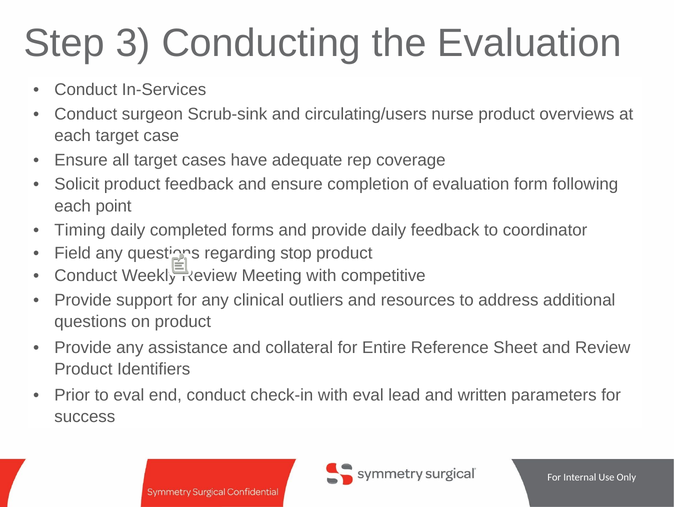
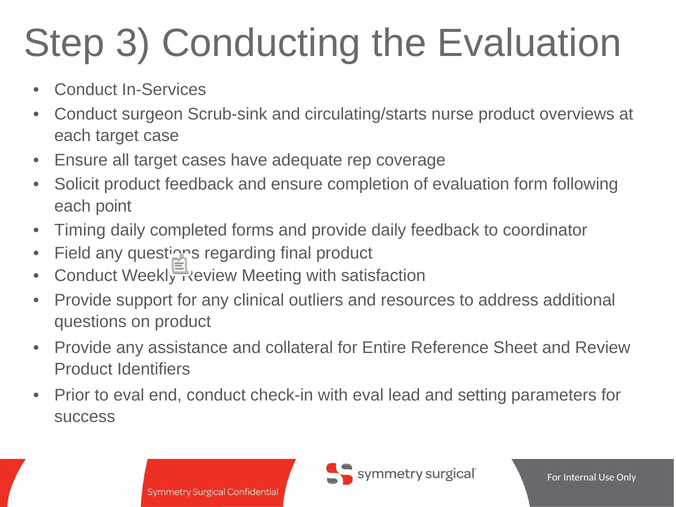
circulating/users: circulating/users -> circulating/starts
stop: stop -> final
competitive: competitive -> satisfaction
written: written -> setting
